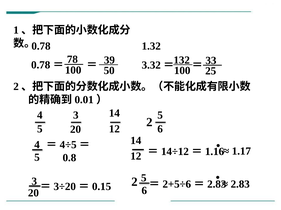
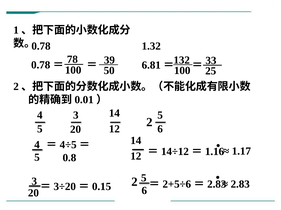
3.32: 3.32 -> 6.81
